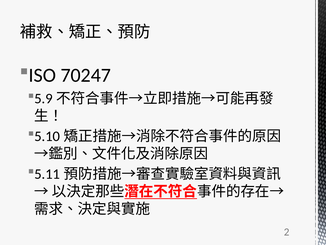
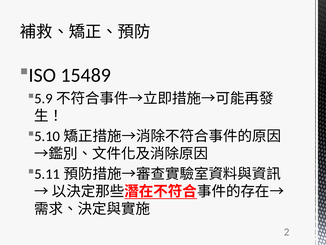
70247: 70247 -> 15489
